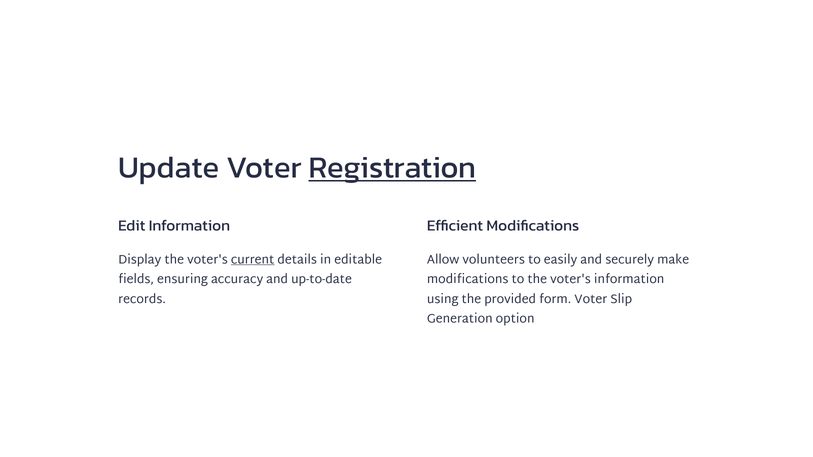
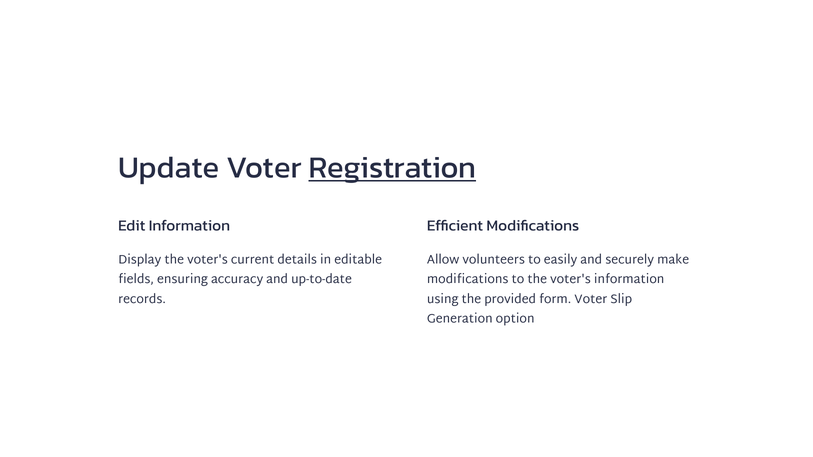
current underline: present -> none
